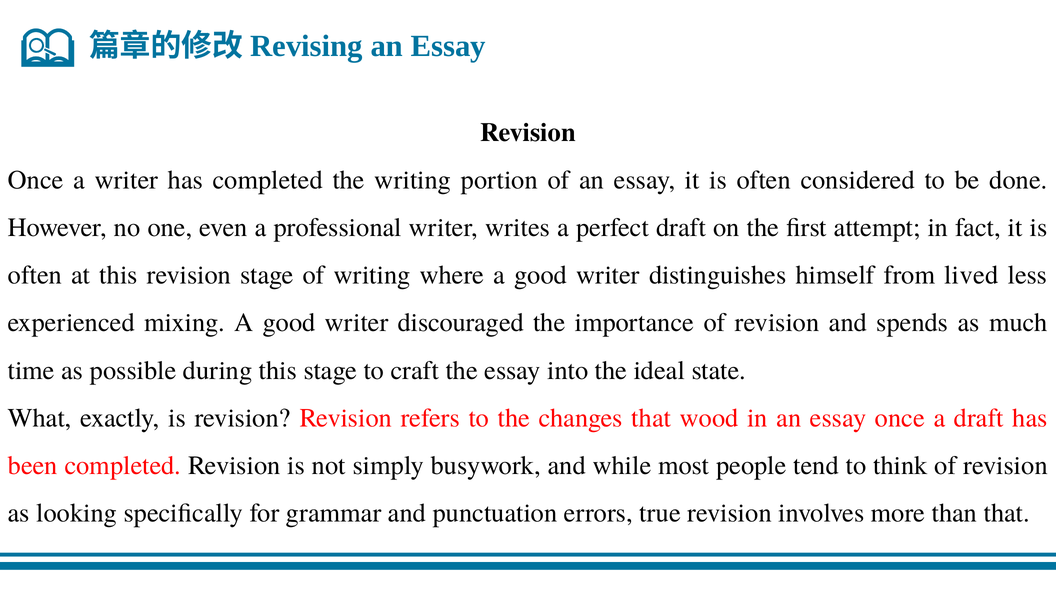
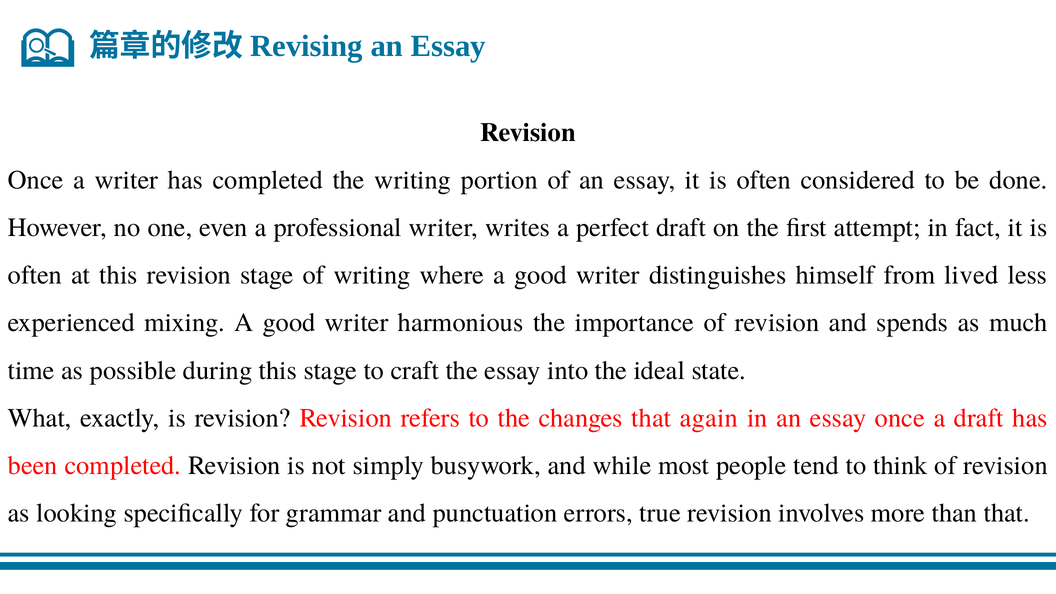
discouraged: discouraged -> harmonious
wood: wood -> again
